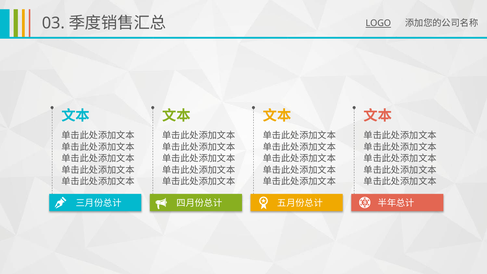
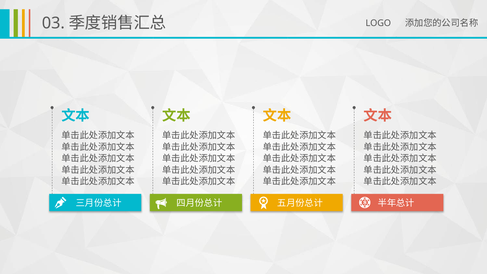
LOGO underline: present -> none
